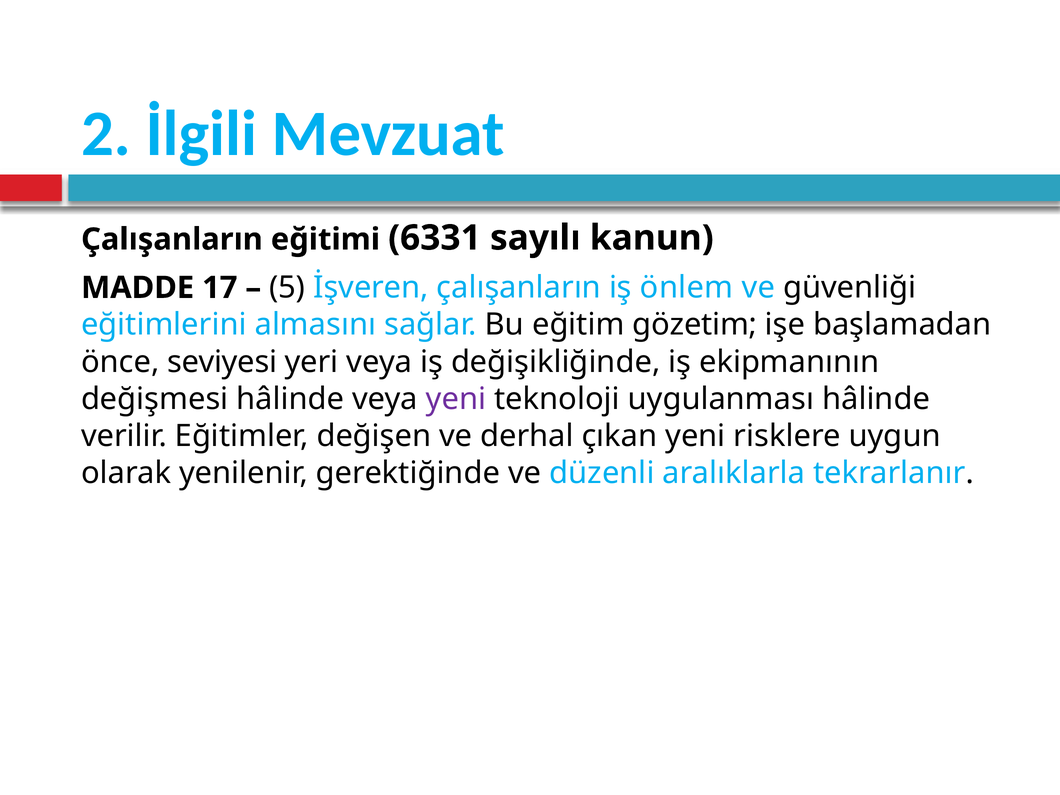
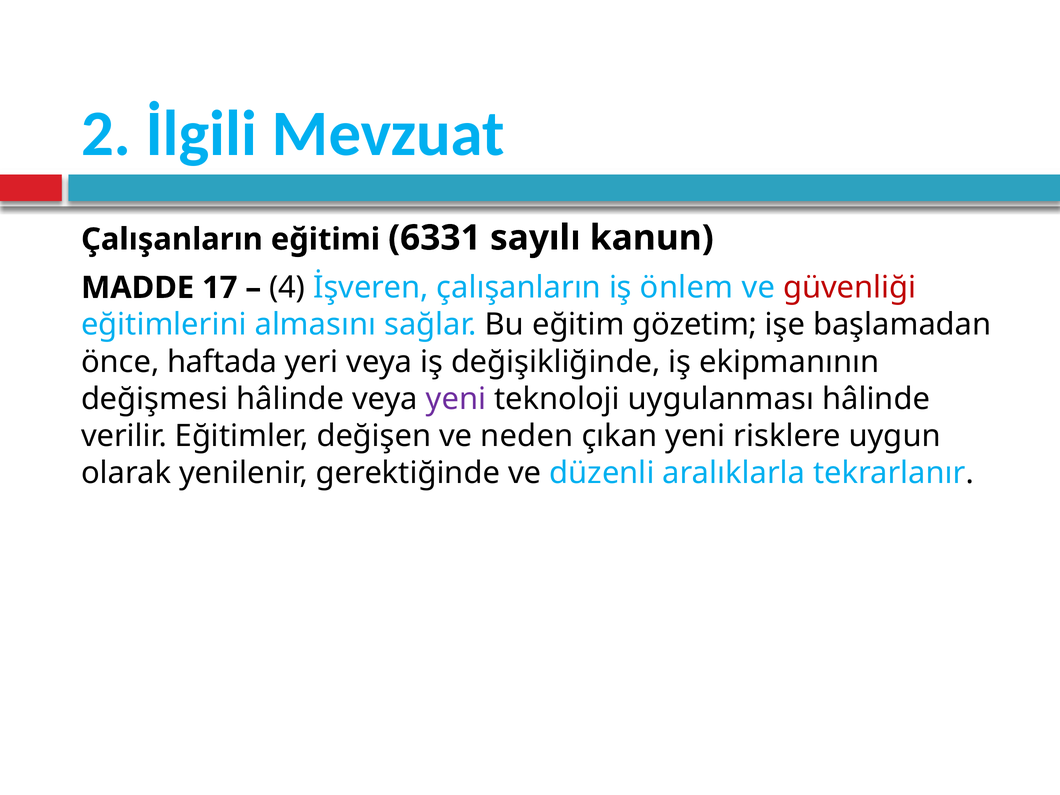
5: 5 -> 4
güvenliği colour: black -> red
seviyesi: seviyesi -> haftada
derhal: derhal -> neden
